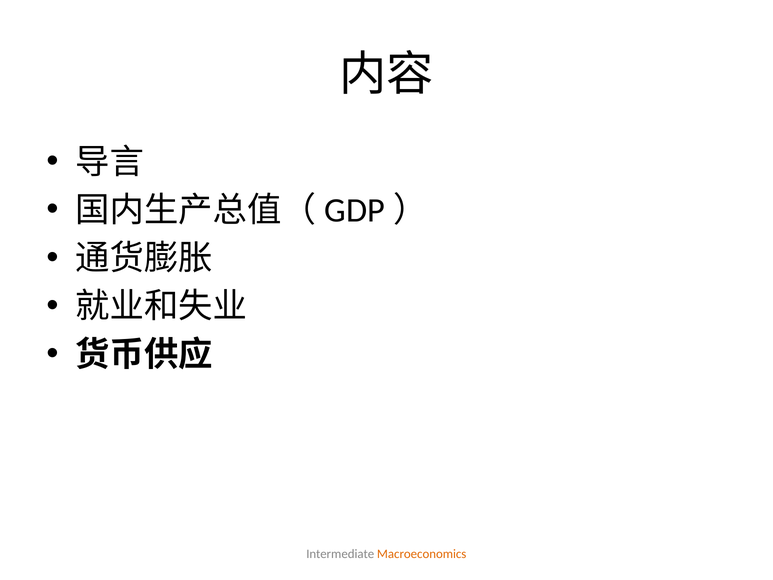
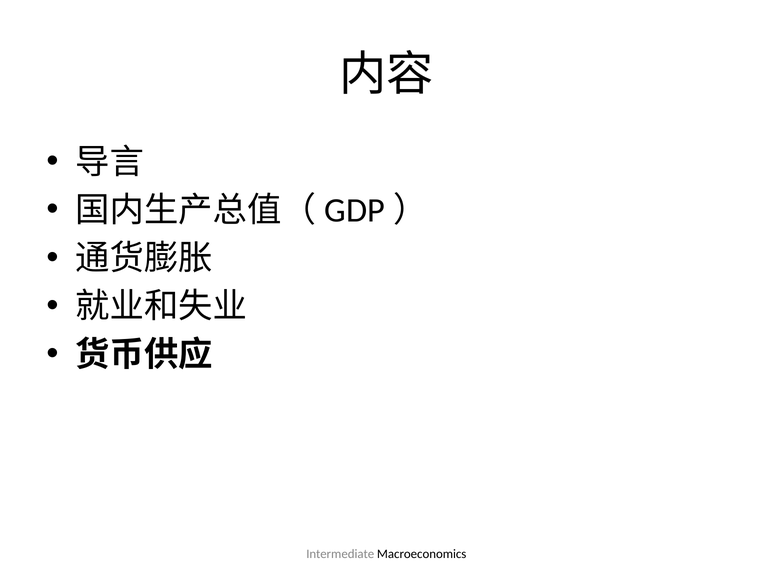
Macroeconomics colour: orange -> black
